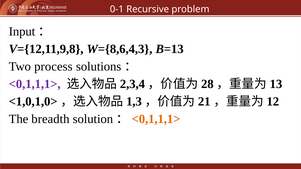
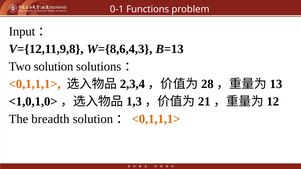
Recursive: Recursive -> Functions
Two process: process -> solution
<0,1,1,1> at (35, 84) colour: purple -> orange
